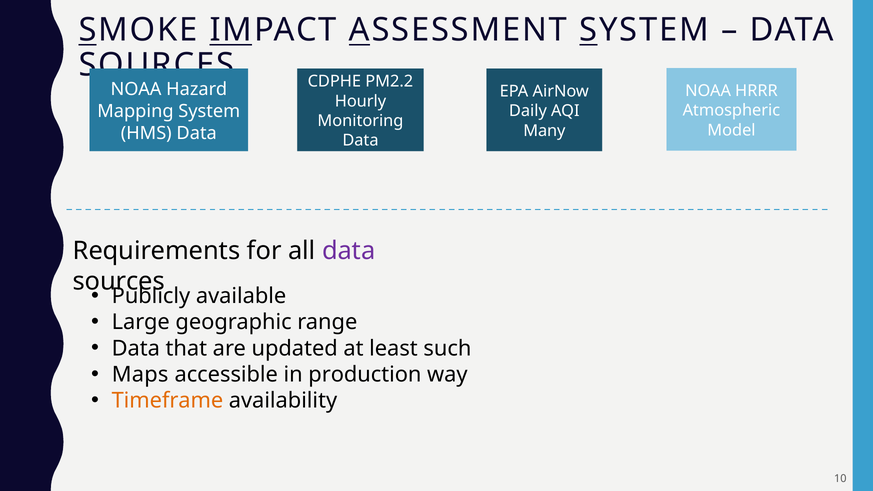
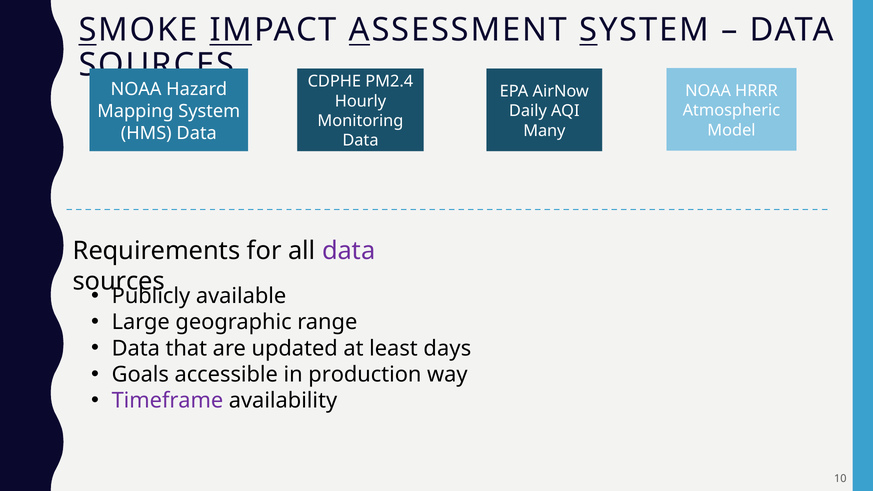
PM2.2: PM2.2 -> PM2.4
such: such -> days
Maps: Maps -> Goals
Timeframe colour: orange -> purple
